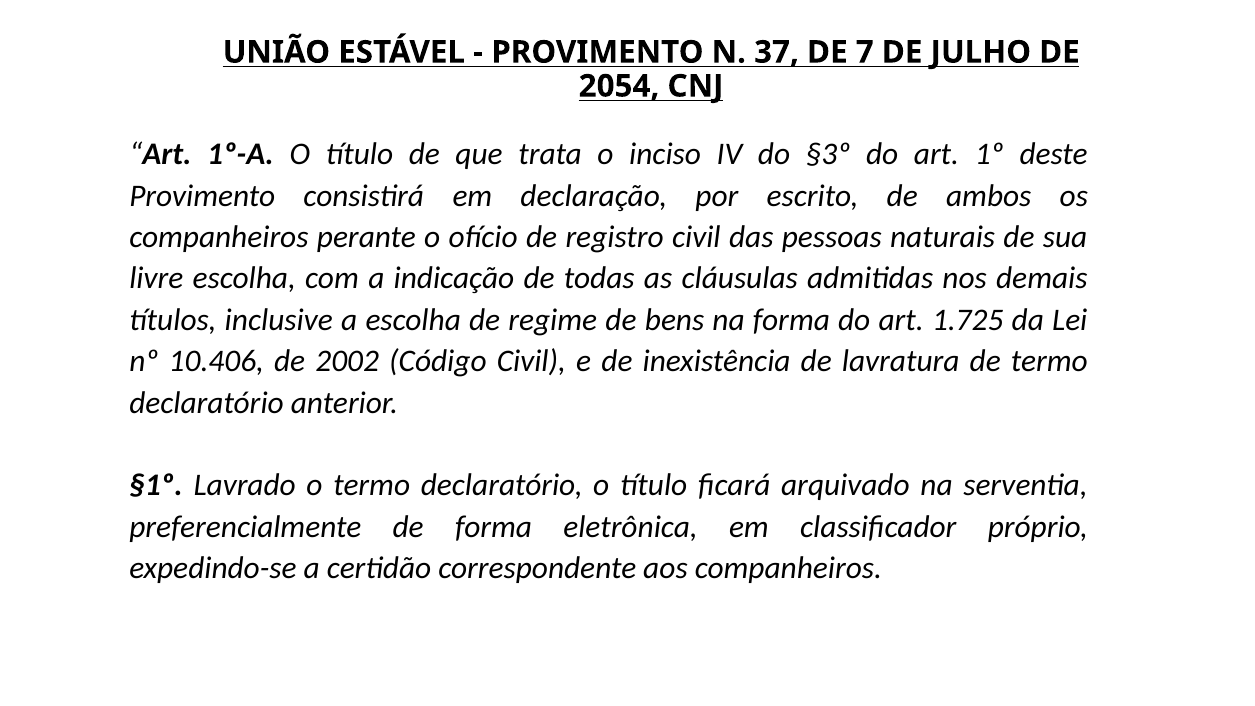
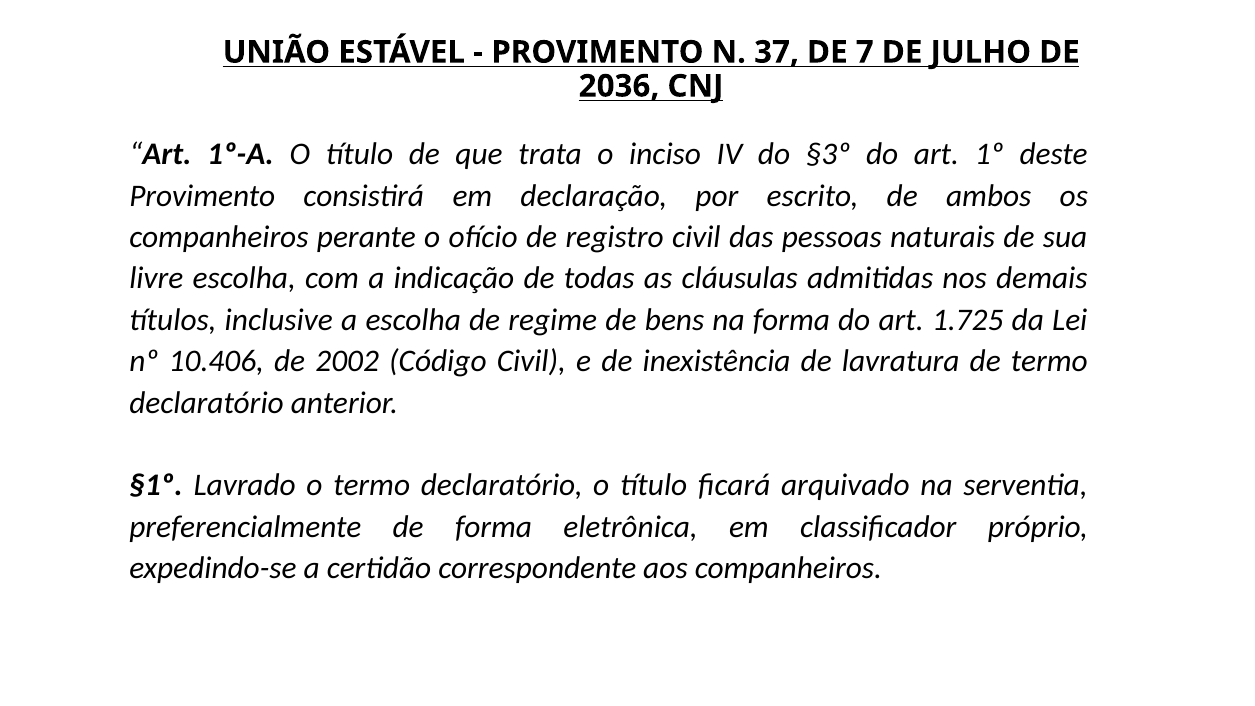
2054: 2054 -> 2036
